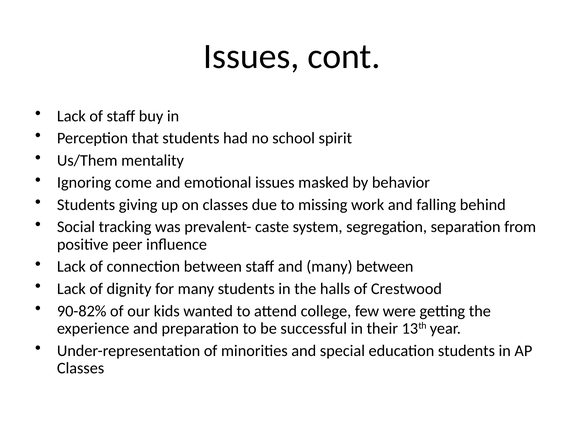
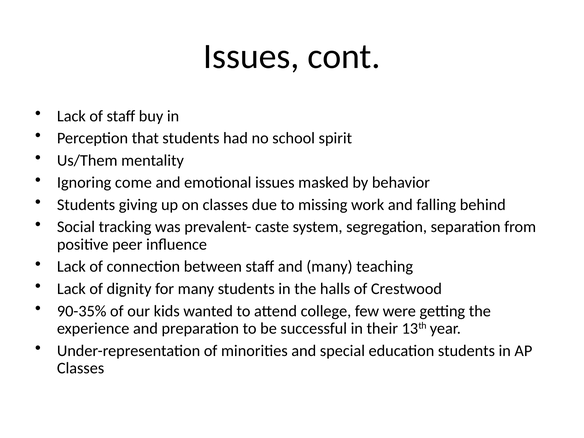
many between: between -> teaching
90-82%: 90-82% -> 90-35%
